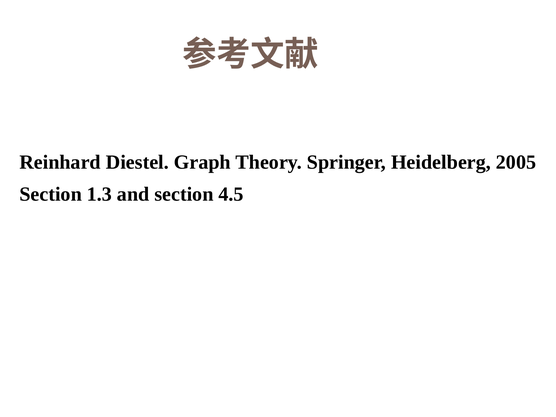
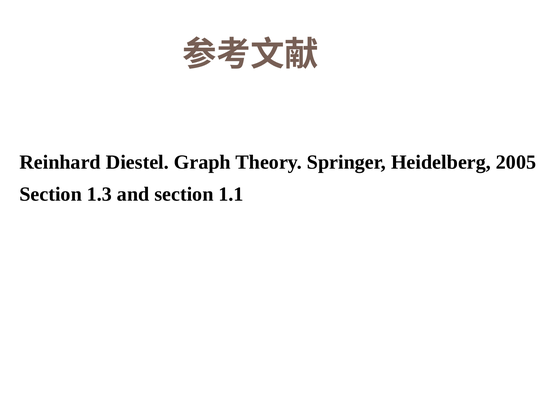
4.5: 4.5 -> 1.1
